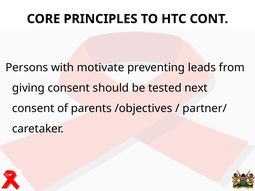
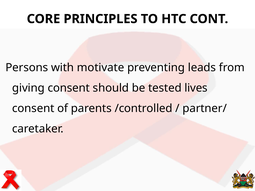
next: next -> lives
/objectives: /objectives -> /controlled
